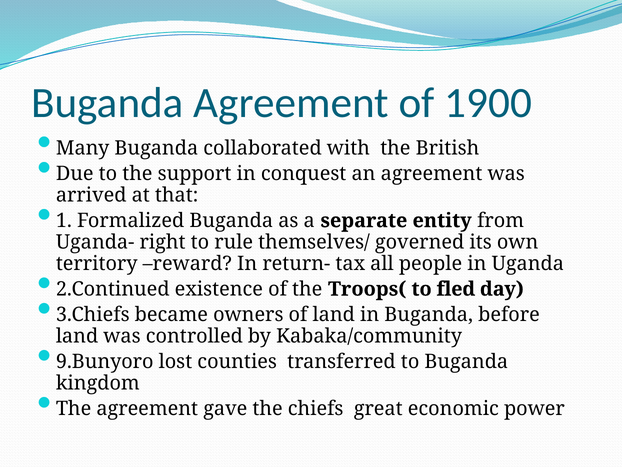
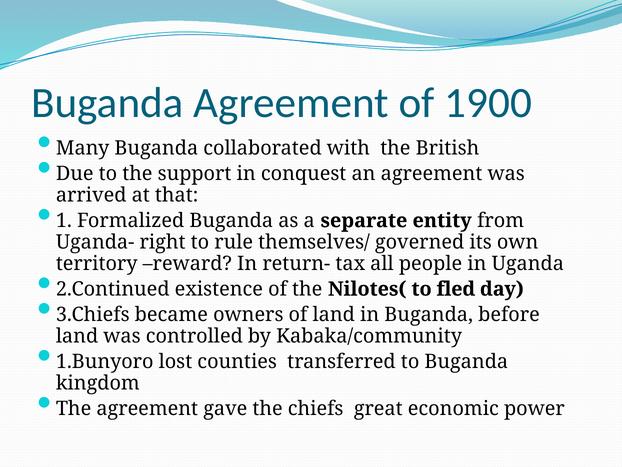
Troops(: Troops( -> Nilotes(
9.Bunyoro: 9.Bunyoro -> 1.Bunyoro
